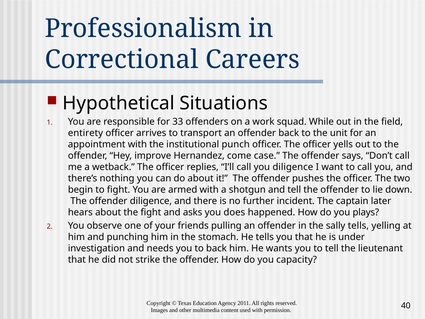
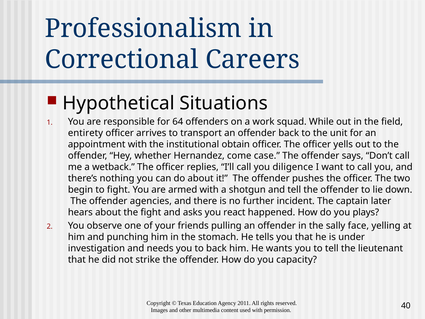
33: 33 -> 64
punch: punch -> obtain
improve: improve -> whether
offender diligence: diligence -> agencies
does: does -> react
sally tells: tells -> face
